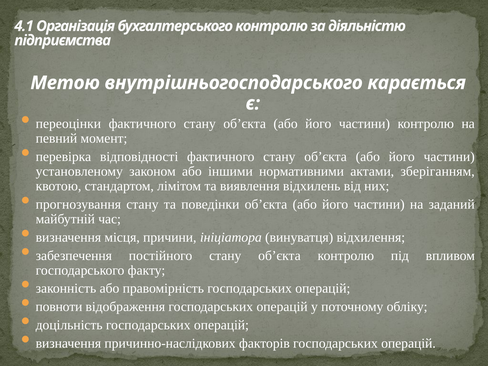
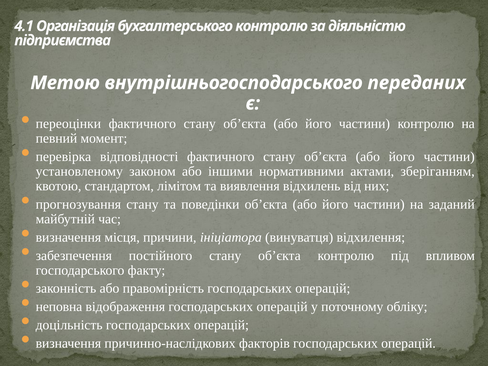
карається: карається -> переданих
повноти: повноти -> неповна
